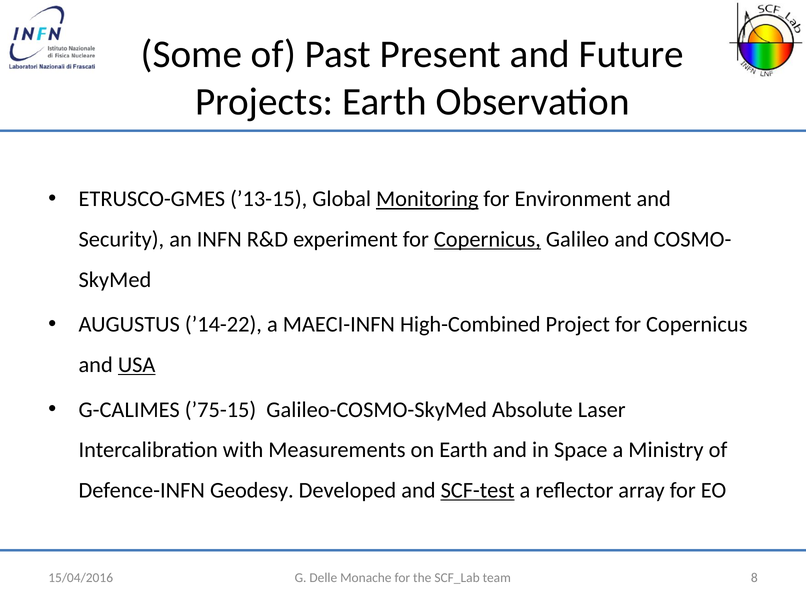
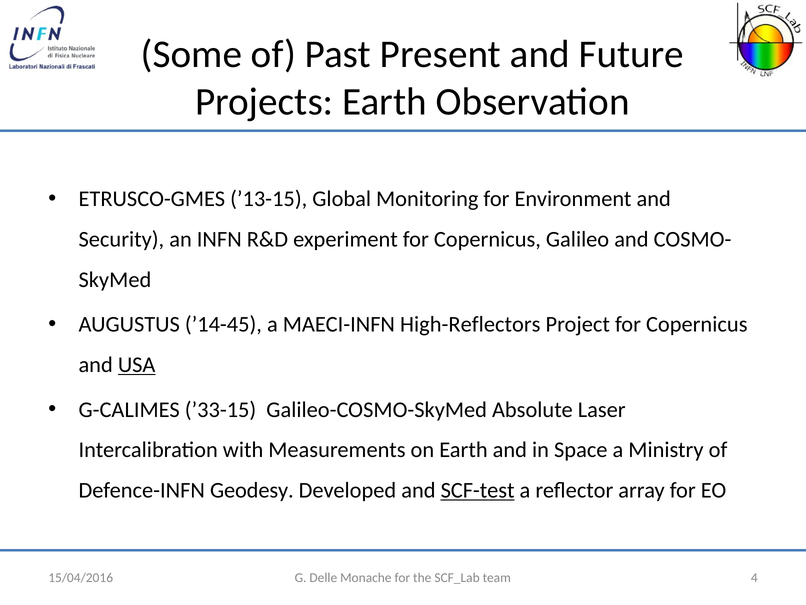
Monitoring underline: present -> none
Copernicus at (487, 239) underline: present -> none
’14-22: ’14-22 -> ’14-45
High-Combined: High-Combined -> High-Reflectors
’75-15: ’75-15 -> ’33-15
8: 8 -> 4
